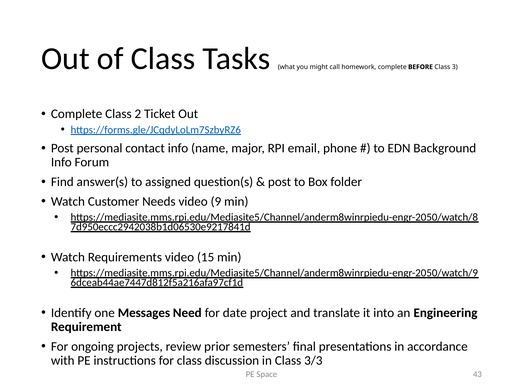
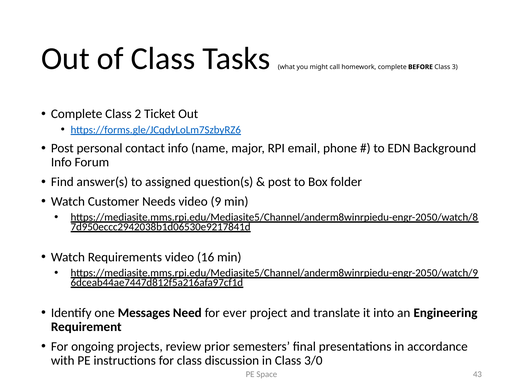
15: 15 -> 16
date: date -> ever
3/3: 3/3 -> 3/0
